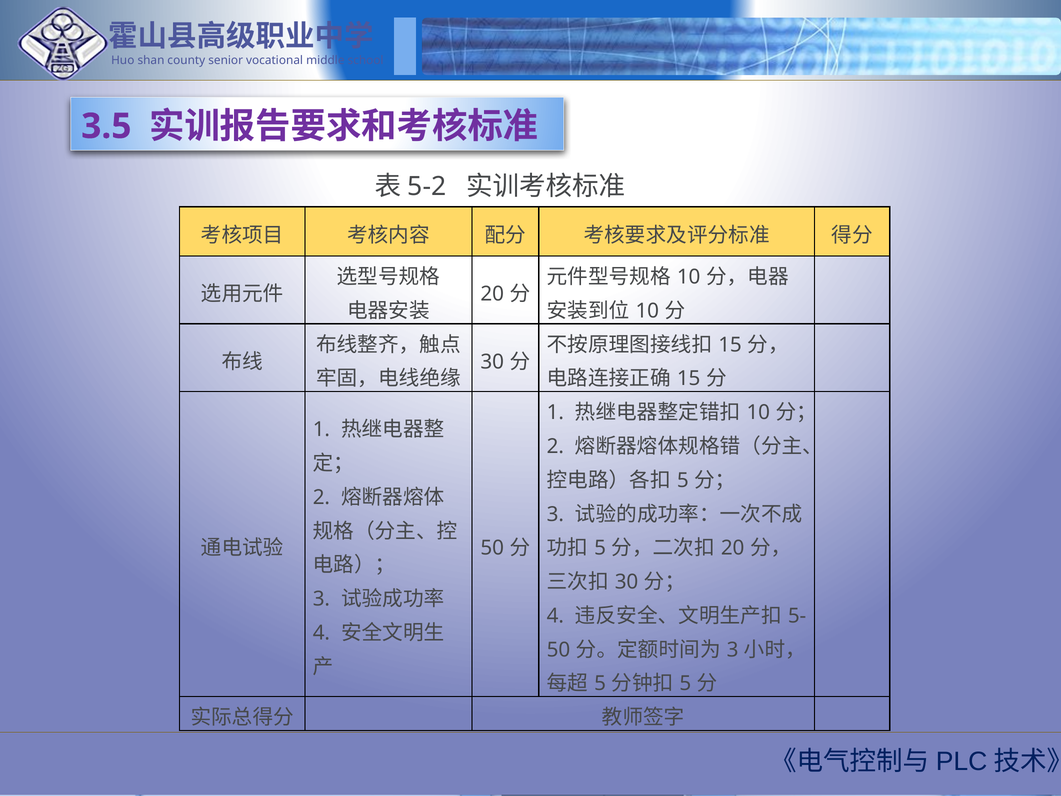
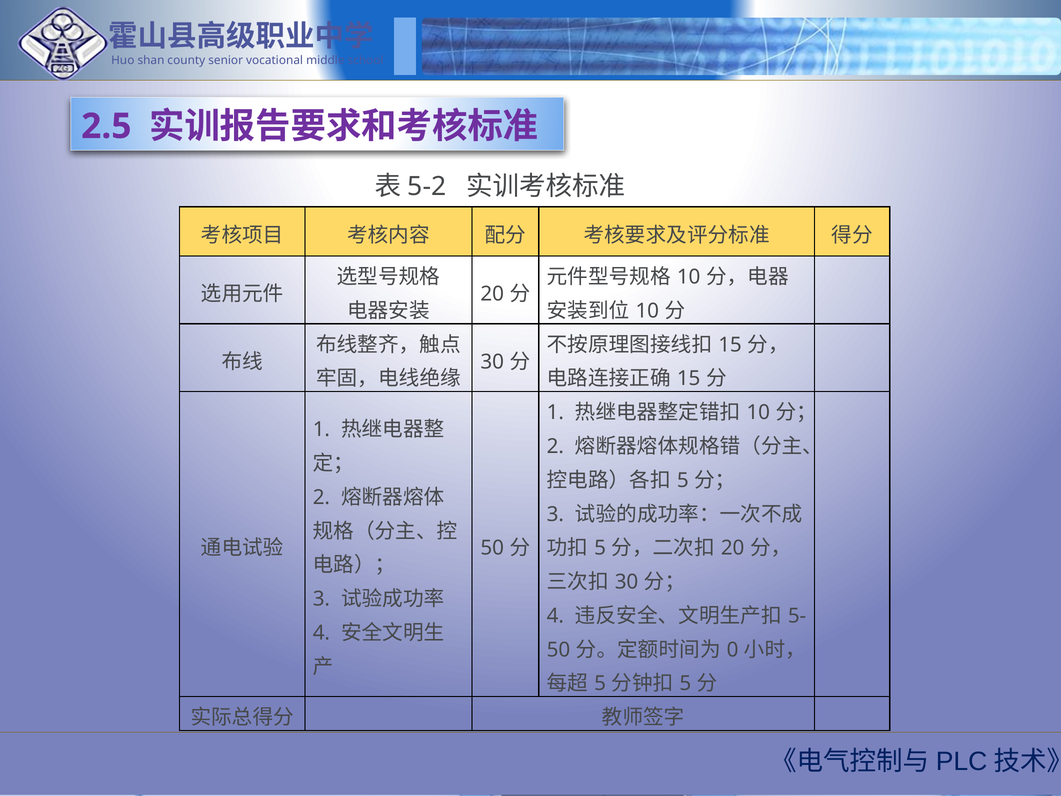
3.5: 3.5 -> 2.5
3 at (733, 650): 3 -> 0
